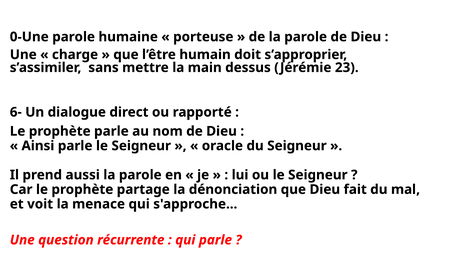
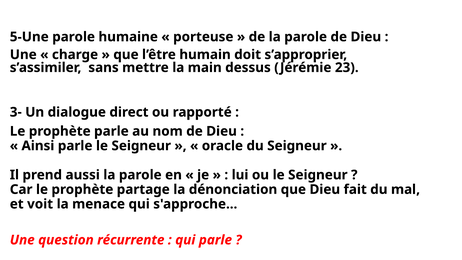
0-Une: 0-Une -> 5-Une
6-: 6- -> 3-
